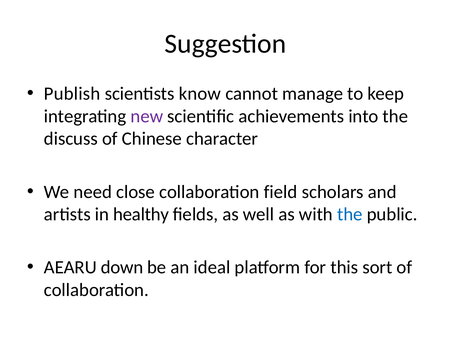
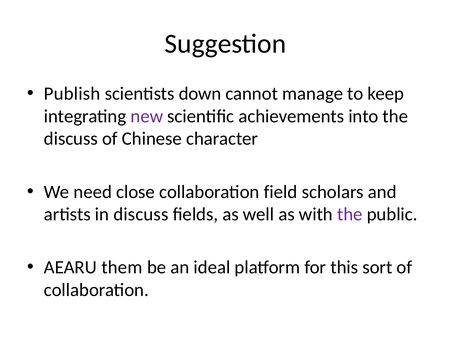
know: know -> down
in healthy: healthy -> discuss
the at (350, 215) colour: blue -> purple
down: down -> them
